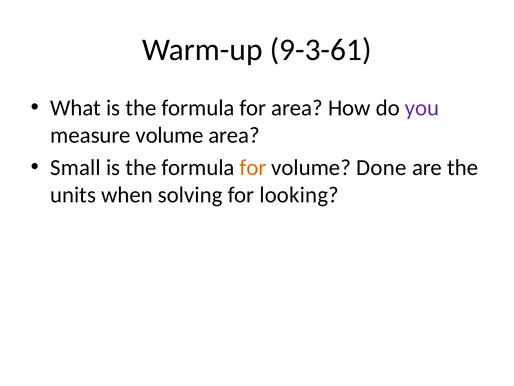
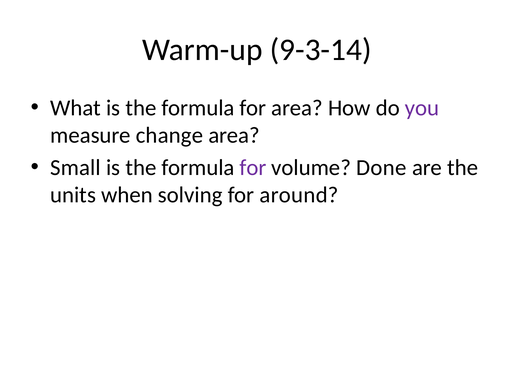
9-3-61: 9-3-61 -> 9-3-14
measure volume: volume -> change
for at (253, 167) colour: orange -> purple
looking: looking -> around
